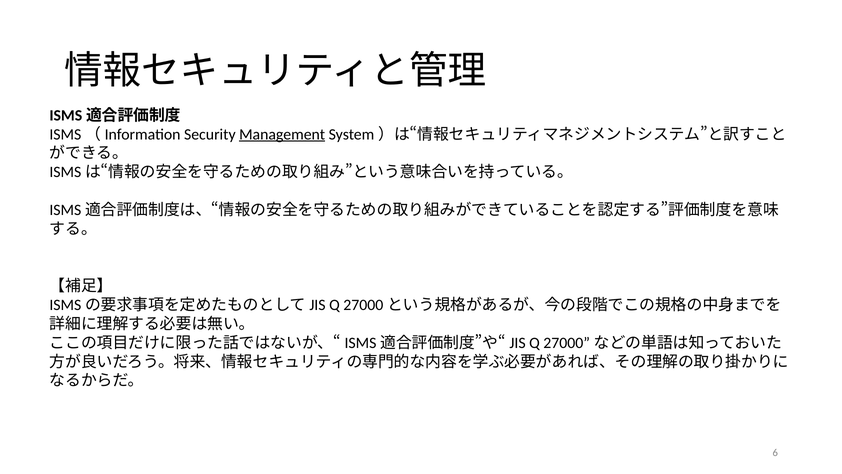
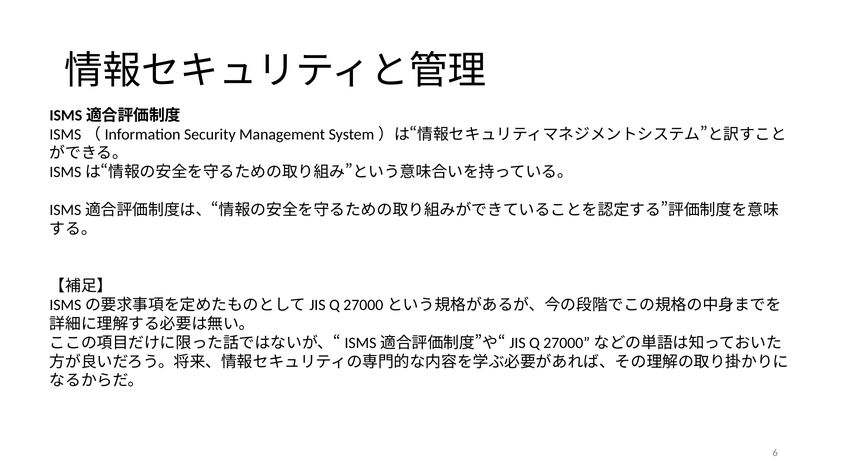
Management underline: present -> none
